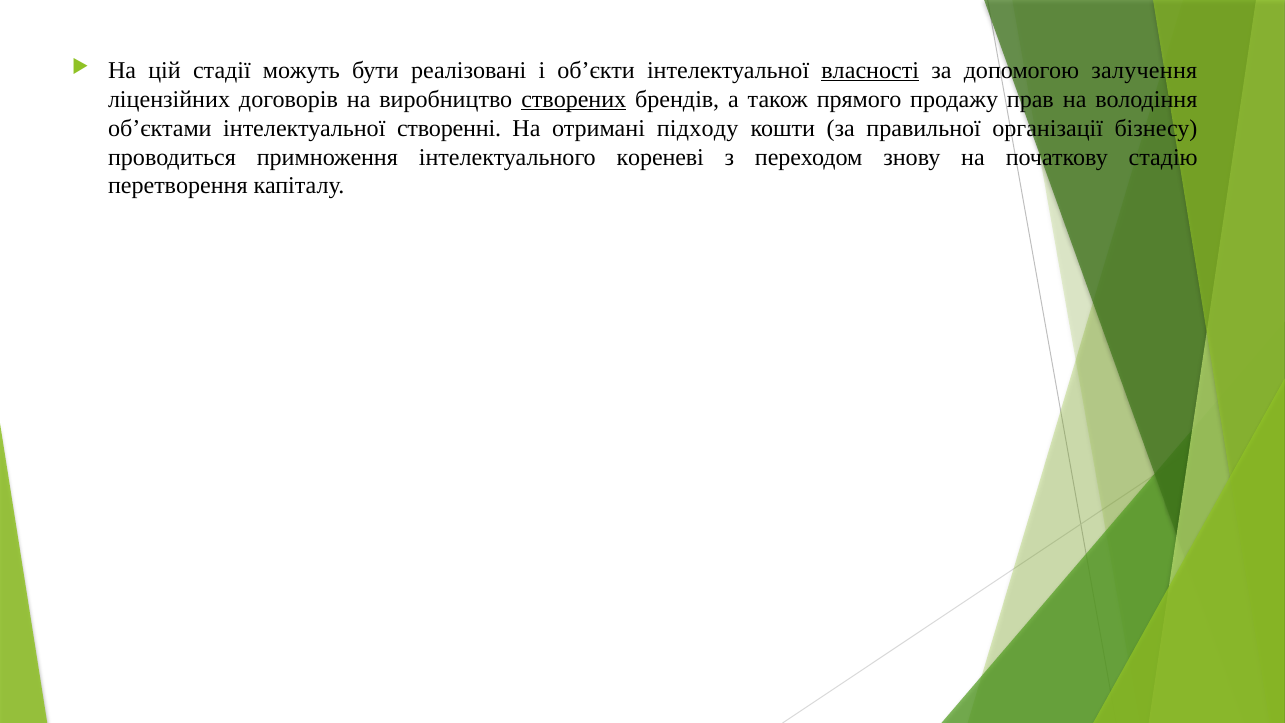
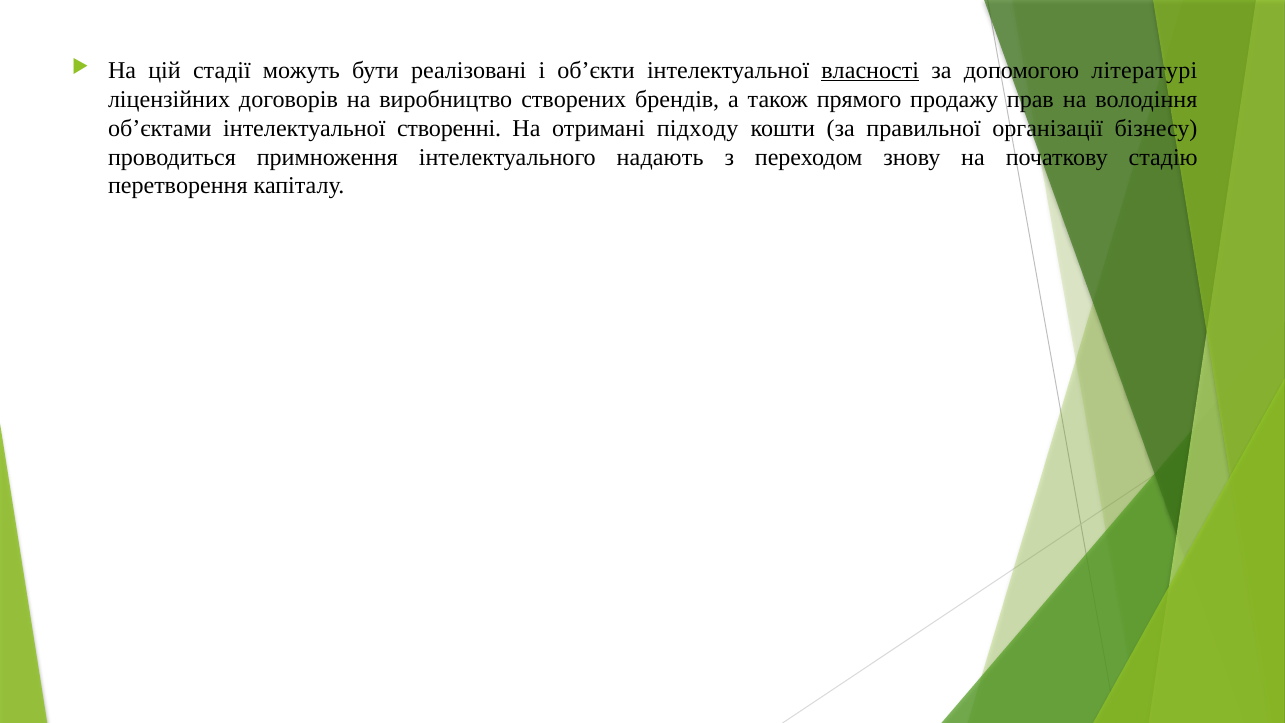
залучення: залучення -> літературі
створених underline: present -> none
кореневі: кореневі -> надають
